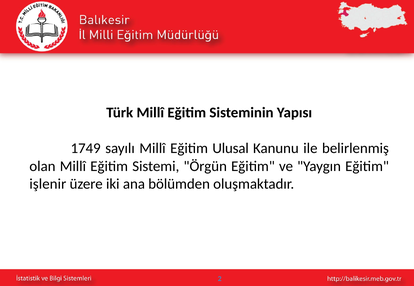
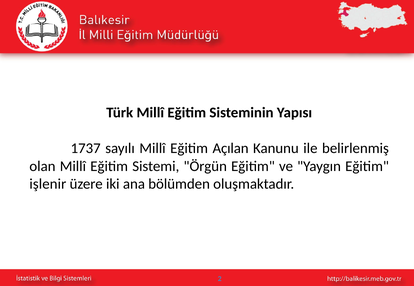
1749: 1749 -> 1737
Ulusal: Ulusal -> Açılan
